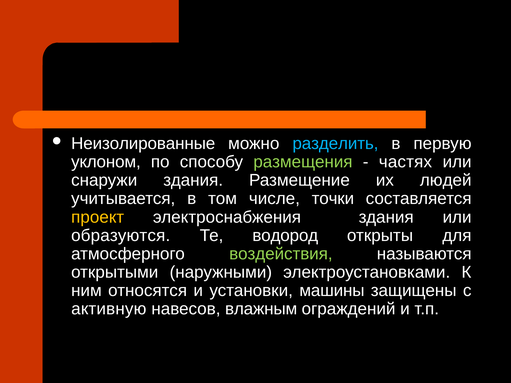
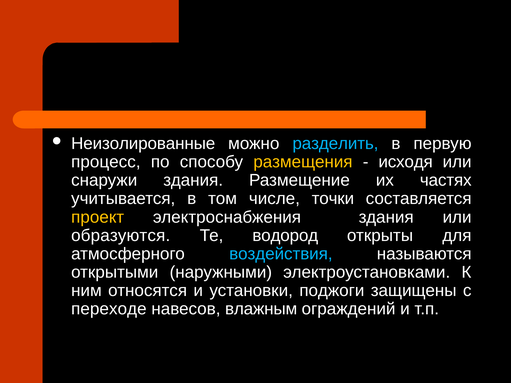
уклоном: уклоном -> процесс
размещения colour: light green -> yellow
частях: частях -> исходя
людей: людей -> частях
воздействия colour: light green -> light blue
машины: машины -> поджоги
активную: активную -> переходе
